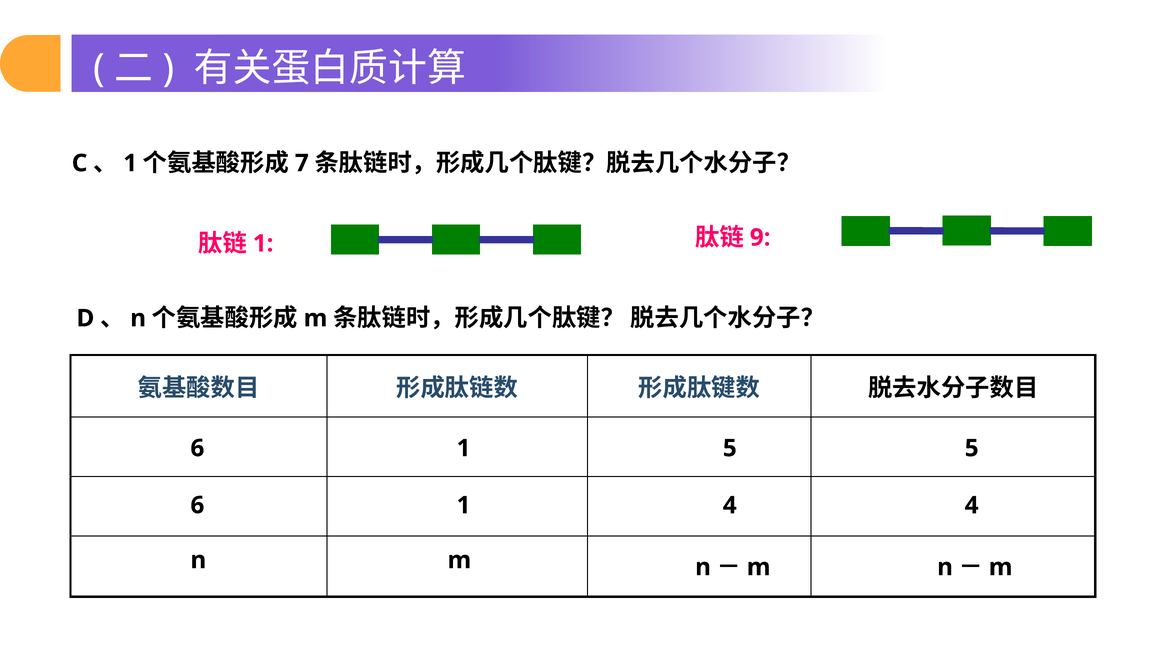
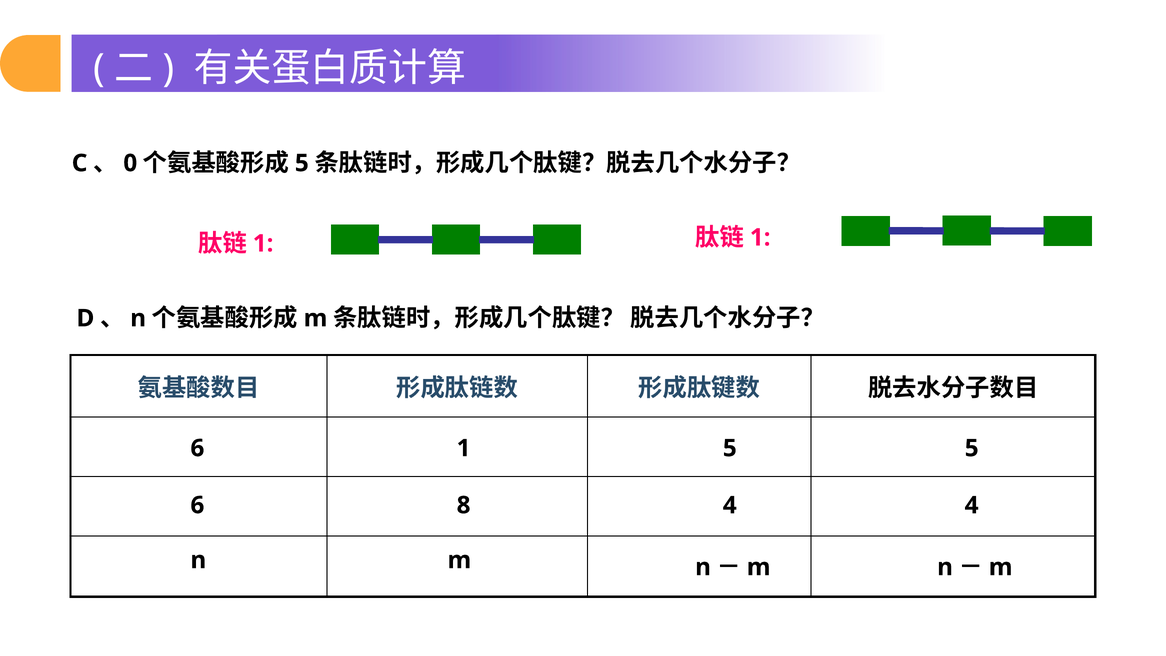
1 at (130, 163): 1 -> 0
7 at (302, 163): 7 -> 5
9 at (760, 238): 9 -> 1
6 1: 1 -> 8
